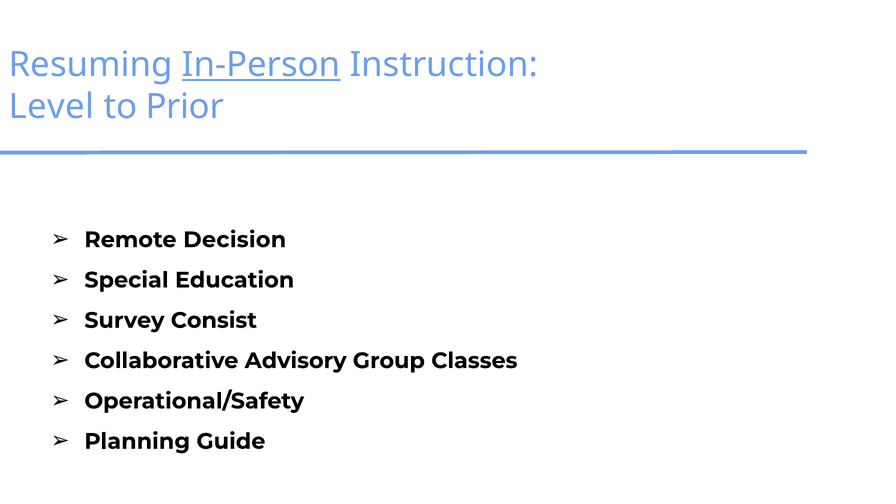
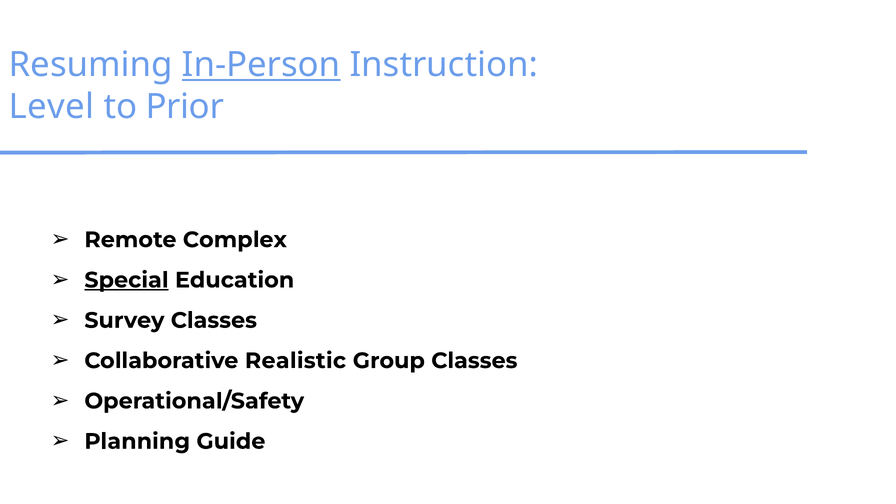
Decision: Decision -> Complex
Special underline: none -> present
Survey Consist: Consist -> Classes
Advisory: Advisory -> Realistic
